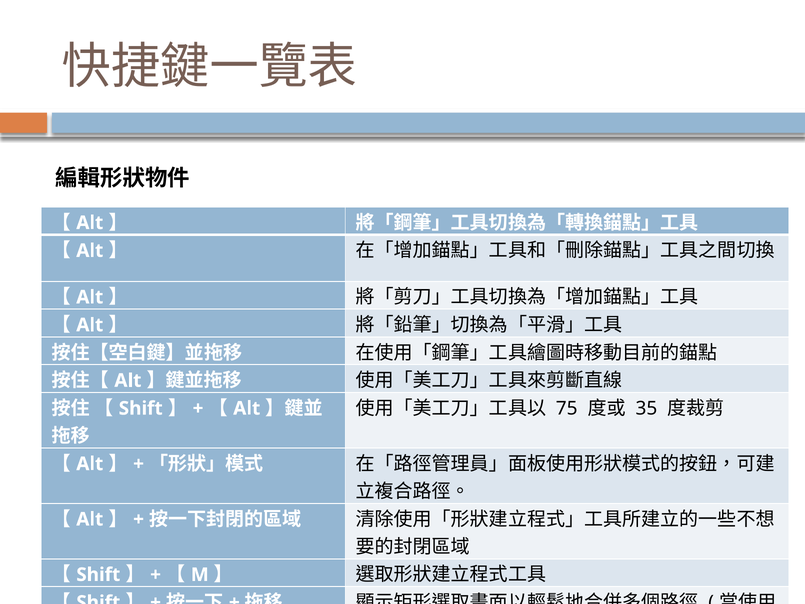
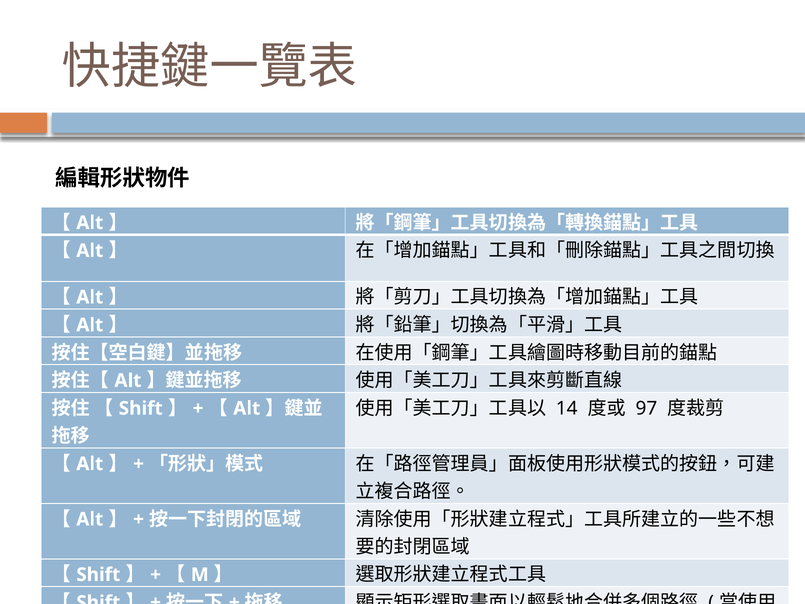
75: 75 -> 14
35: 35 -> 97
